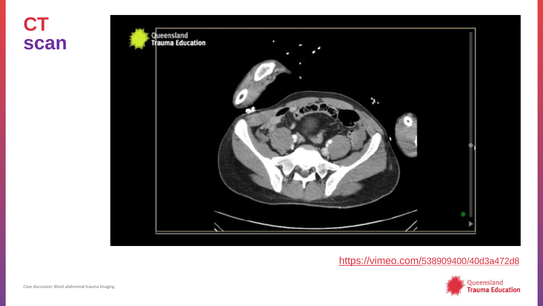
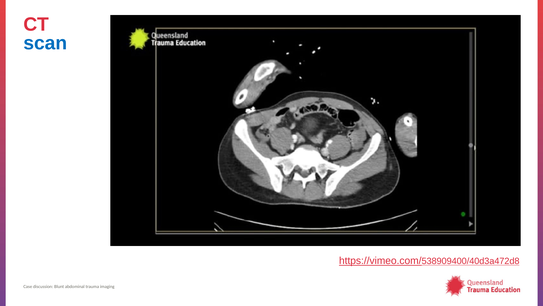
scan colour: purple -> blue
